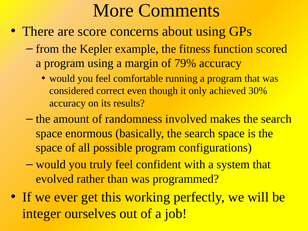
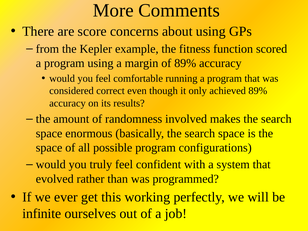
of 79%: 79% -> 89%
achieved 30%: 30% -> 89%
integer: integer -> infinite
